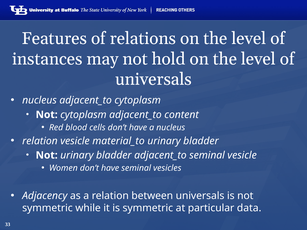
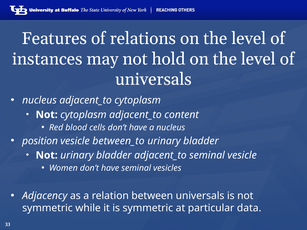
relation at (40, 141): relation -> position
material_to: material_to -> between_to
